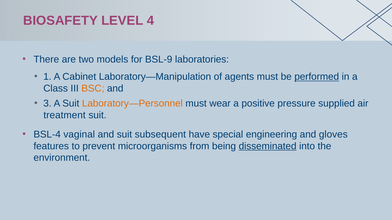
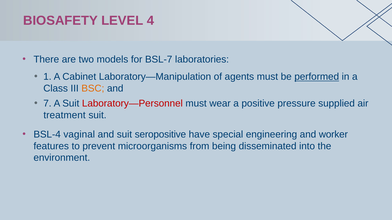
BSL-9: BSL-9 -> BSL-7
3: 3 -> 7
Laboratory—Personnel colour: orange -> red
subsequent: subsequent -> seropositive
gloves: gloves -> worker
disseminated underline: present -> none
